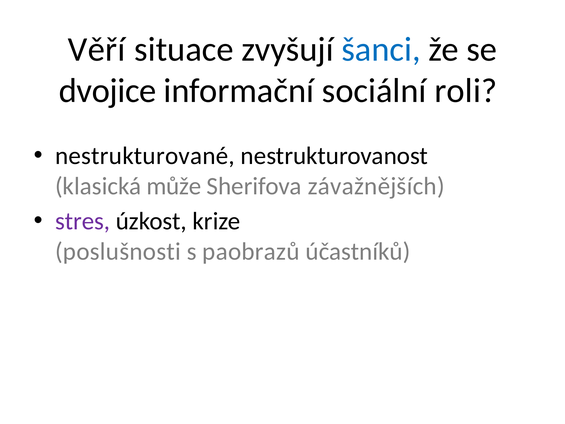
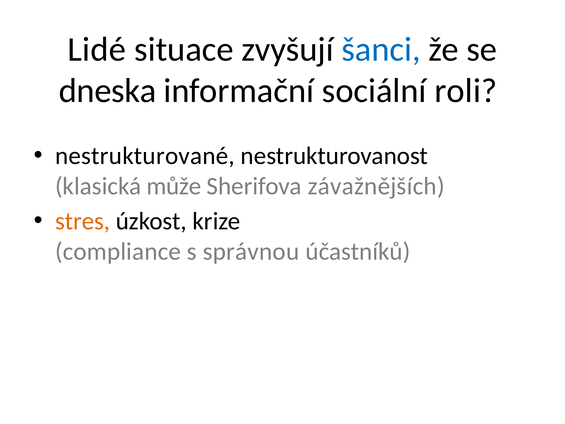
Věří: Věří -> Lidé
dvojice: dvojice -> dneska
stres colour: purple -> orange
poslušnosti: poslušnosti -> compliance
paobrazů: paobrazů -> správnou
